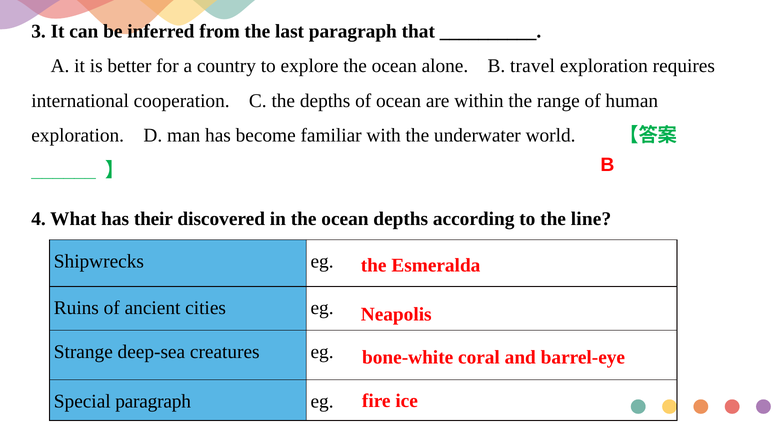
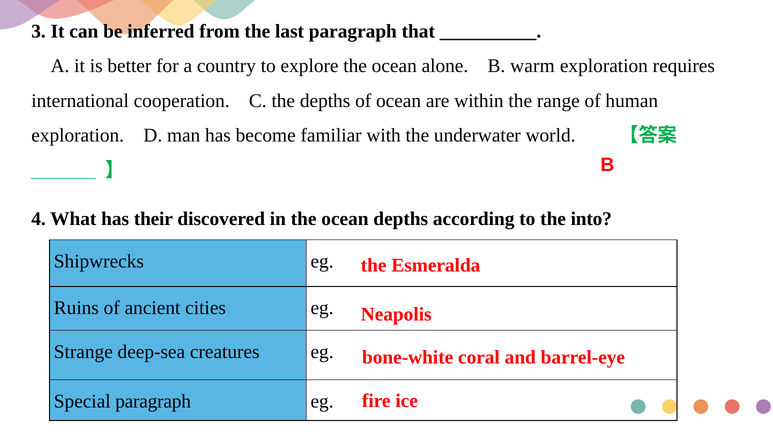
travel: travel -> warm
line: line -> into
